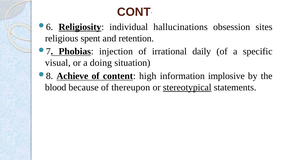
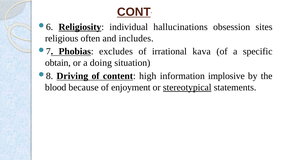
CONT underline: none -> present
spent: spent -> often
retention: retention -> includes
injection: injection -> excludes
daily: daily -> kava
visual: visual -> obtain
Achieve: Achieve -> Driving
thereupon: thereupon -> enjoyment
